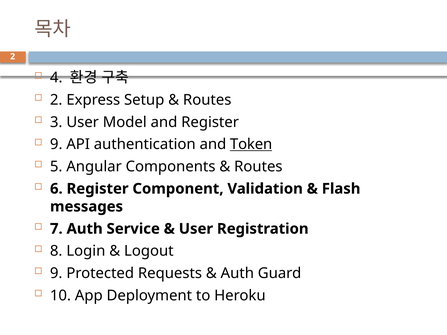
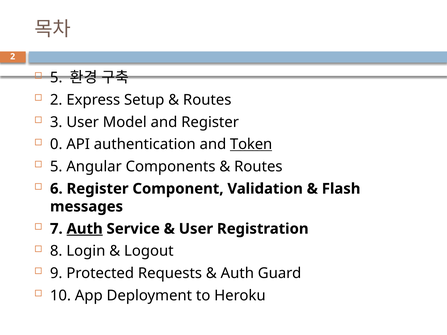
4 at (56, 78): 4 -> 5
9 at (56, 144): 9 -> 0
Auth at (85, 229) underline: none -> present
